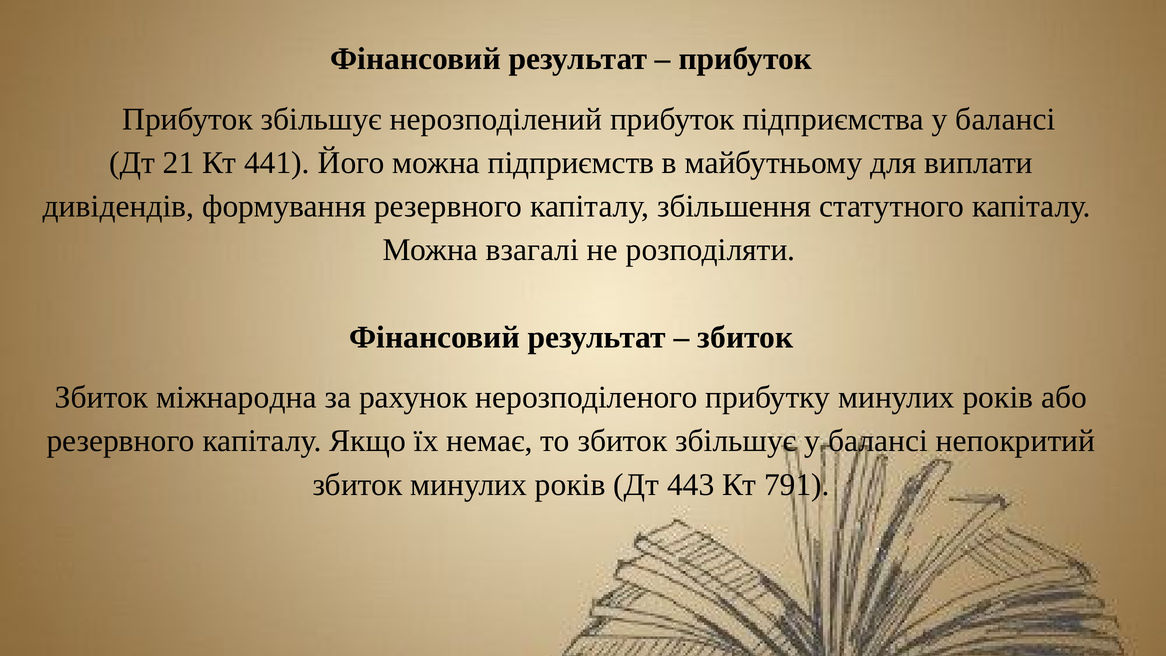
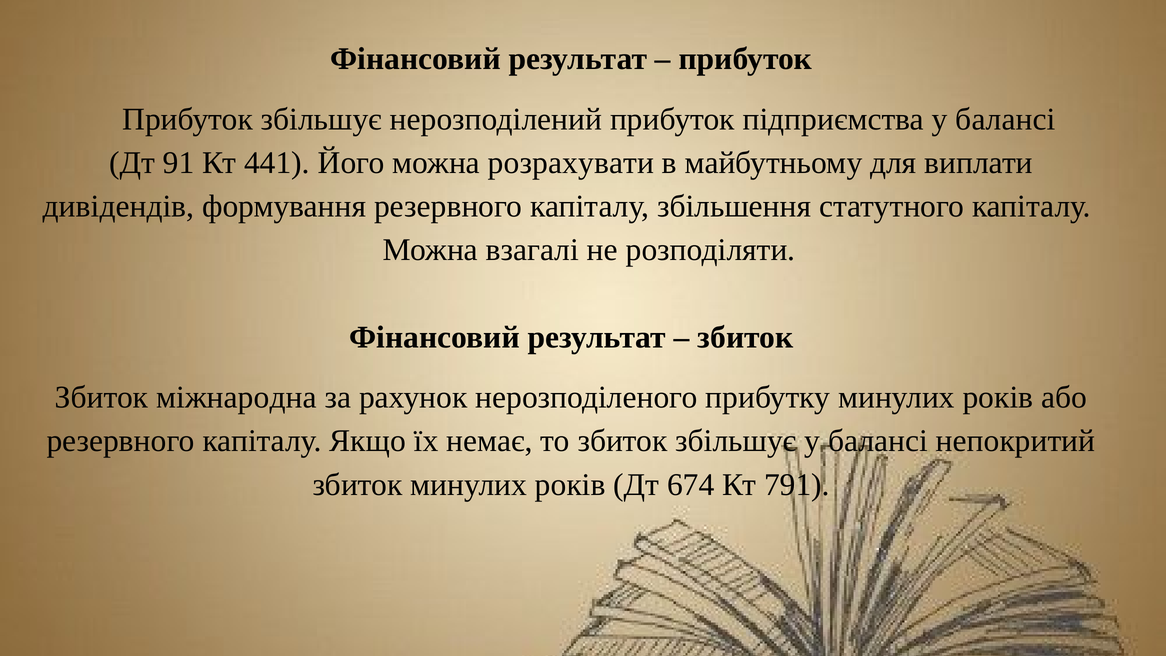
21: 21 -> 91
підприємств: підприємств -> розрахувати
443: 443 -> 674
